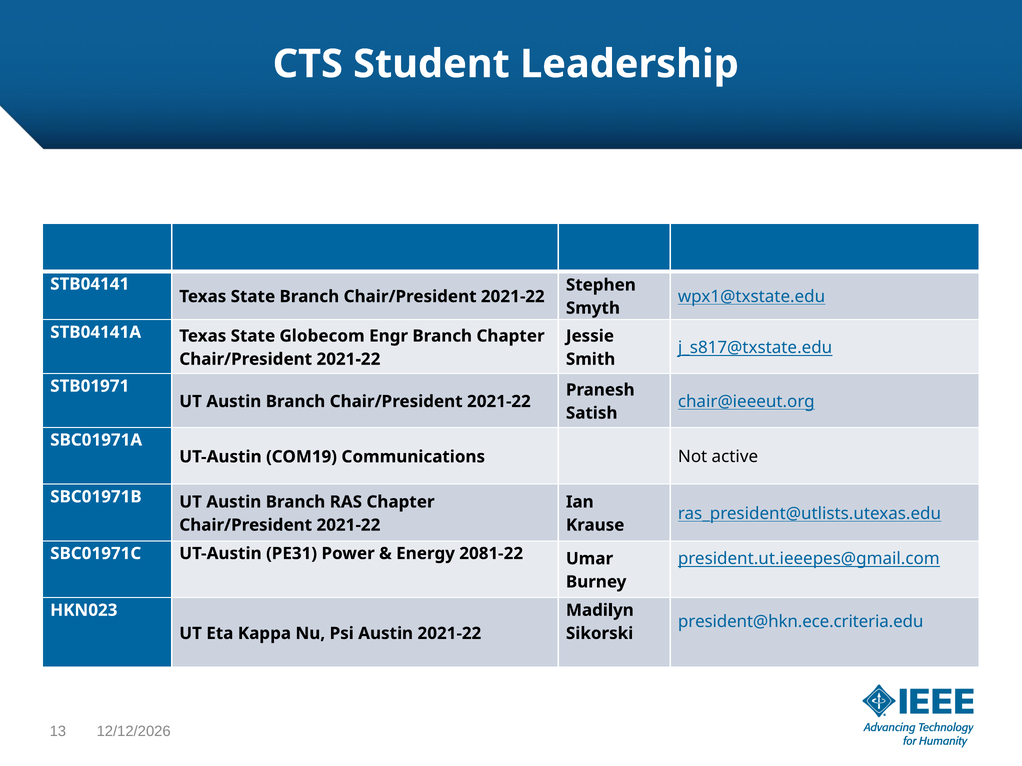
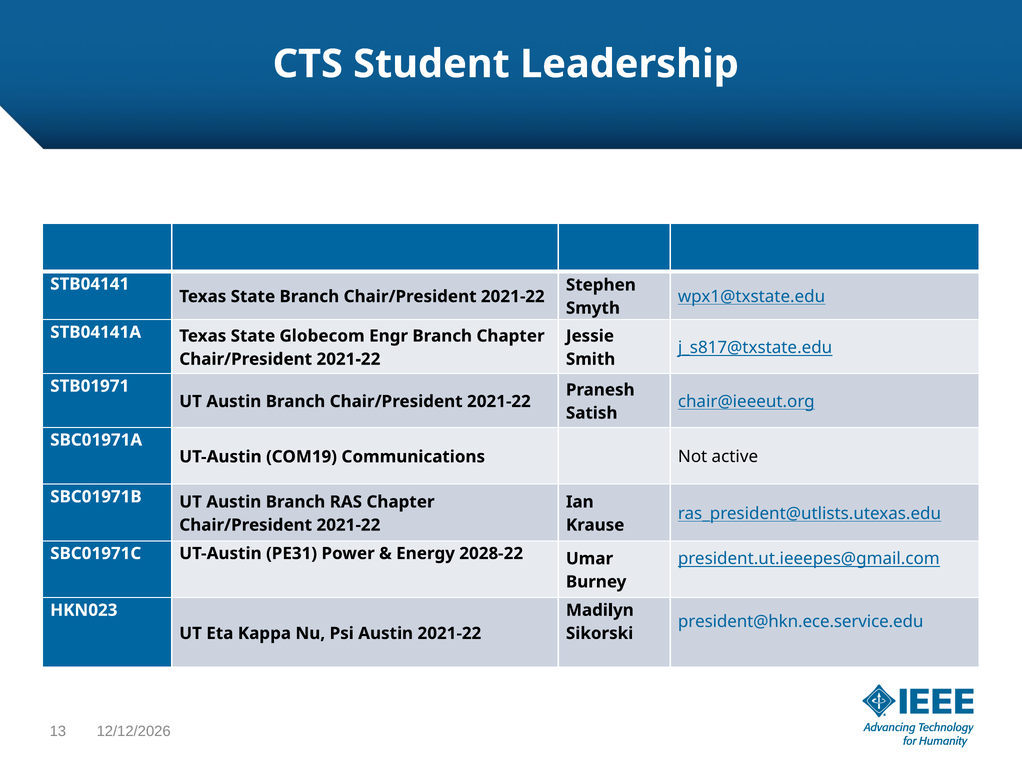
2081-22: 2081-22 -> 2028-22
president@hkn.ece.criteria.edu: president@hkn.ece.criteria.edu -> president@hkn.ece.service.edu
